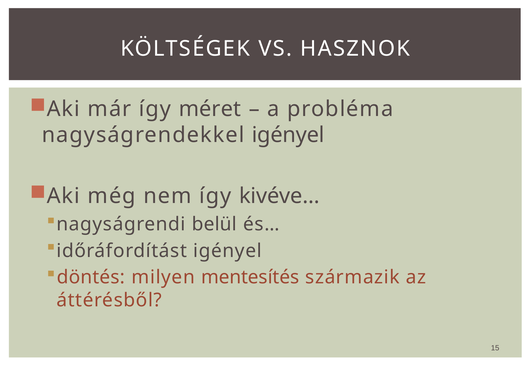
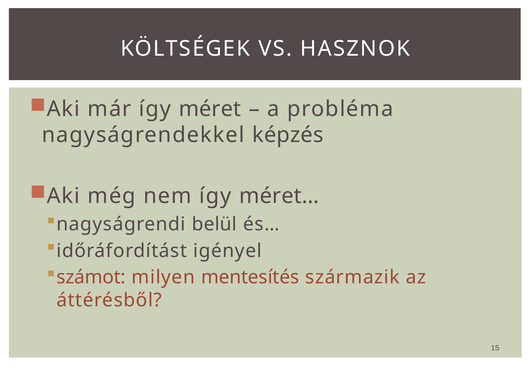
nagyságrendekkel igényel: igényel -> képzés
kivéve…: kivéve… -> méret…
döntés: döntés -> számot
